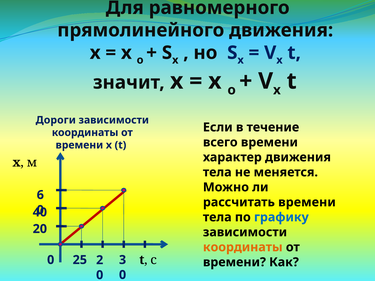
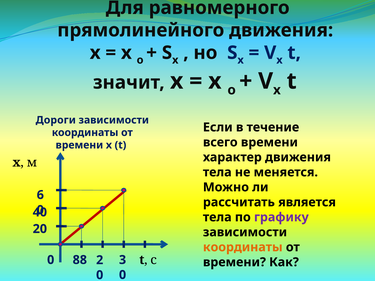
рассчитать времени: времени -> является
графику colour: blue -> purple
25: 25 -> 88
